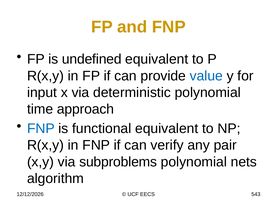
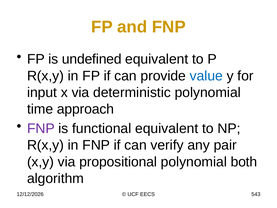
FNP at (41, 128) colour: blue -> purple
subproblems: subproblems -> propositional
nets: nets -> both
